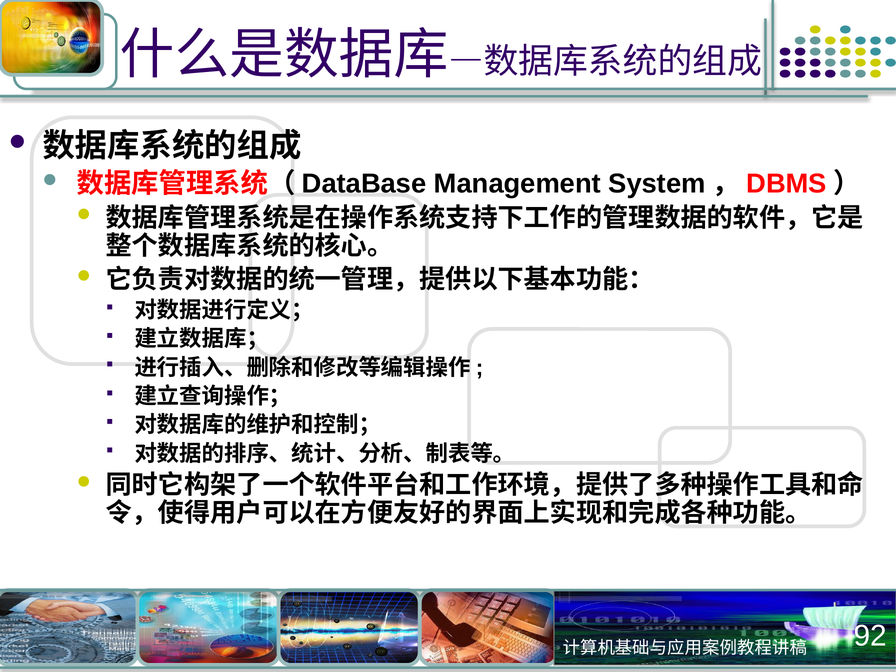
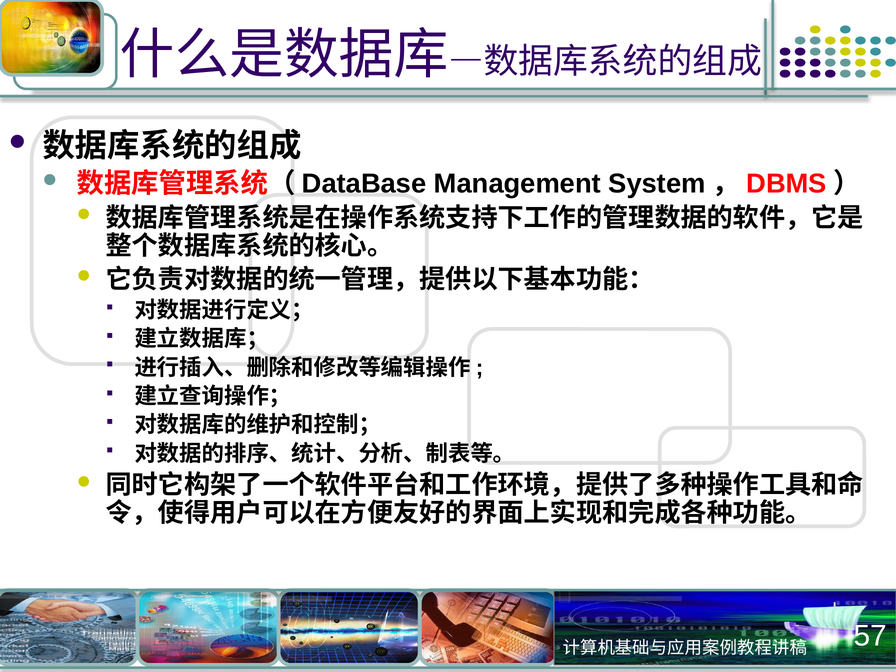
92: 92 -> 57
